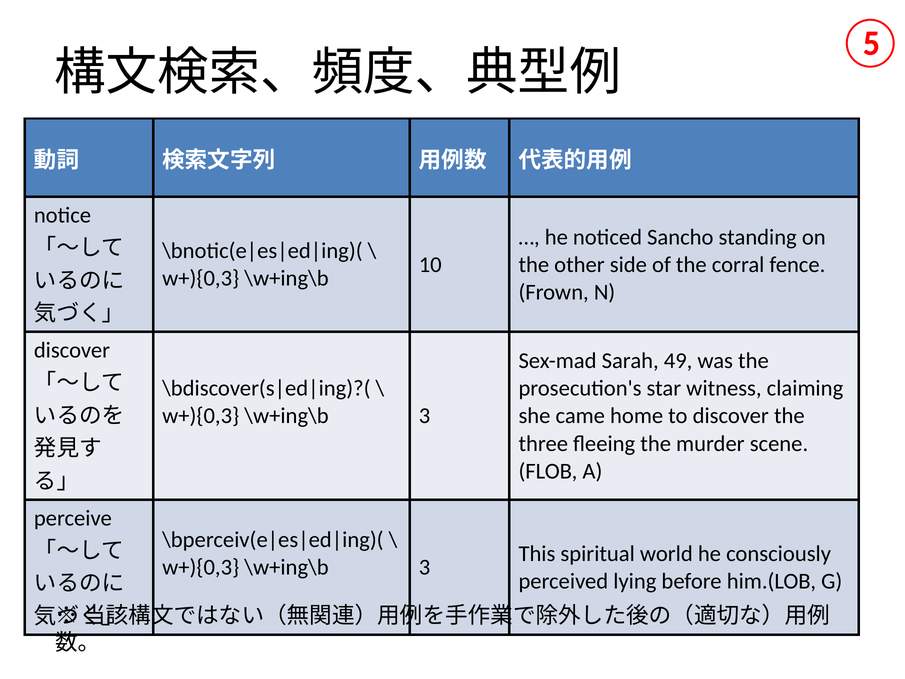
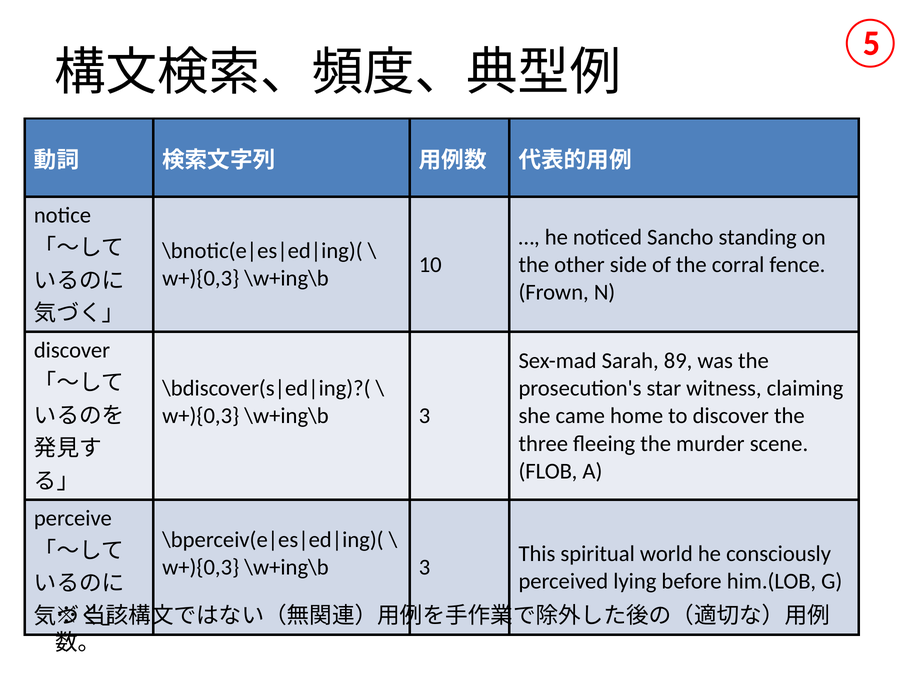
49: 49 -> 89
